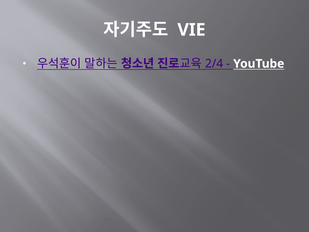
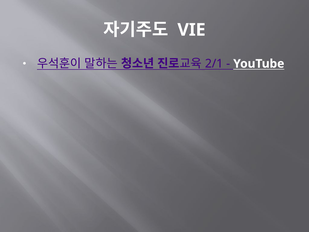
2/4: 2/4 -> 2/1
